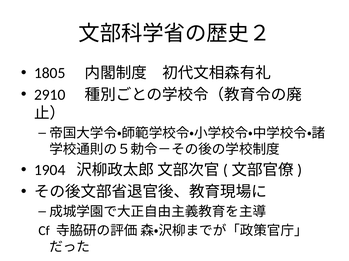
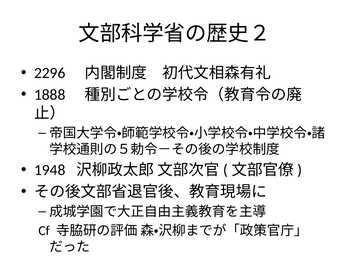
1805: 1805 -> 2296
2910: 2910 -> 1888
1904: 1904 -> 1948
